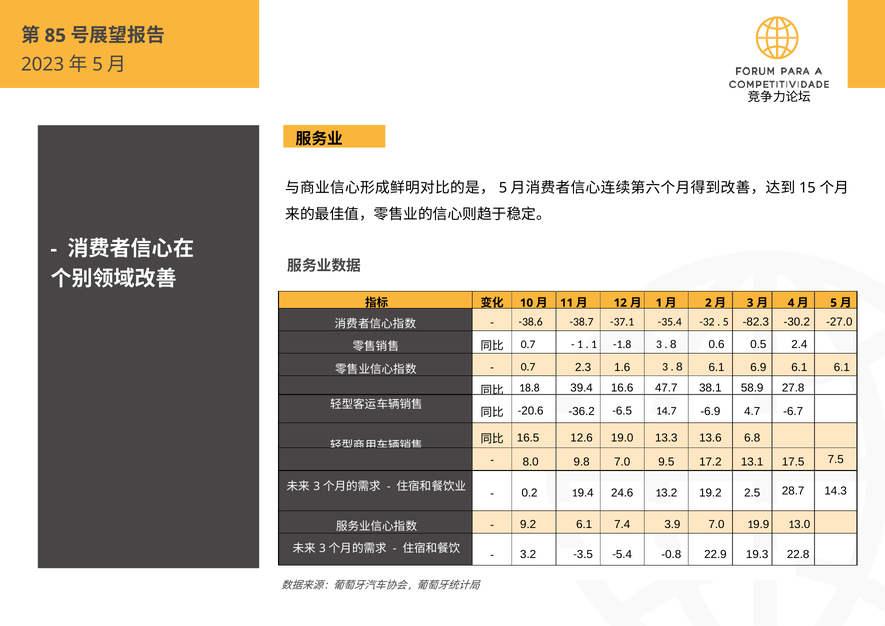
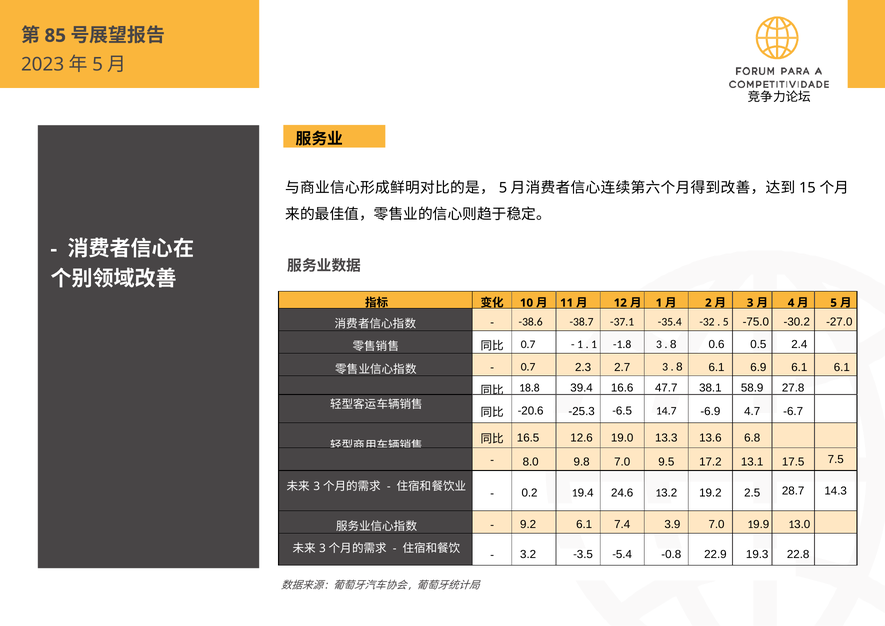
-82.3: -82.3 -> -75.0
1.6: 1.6 -> 2.7
-36.2: -36.2 -> -25.3
